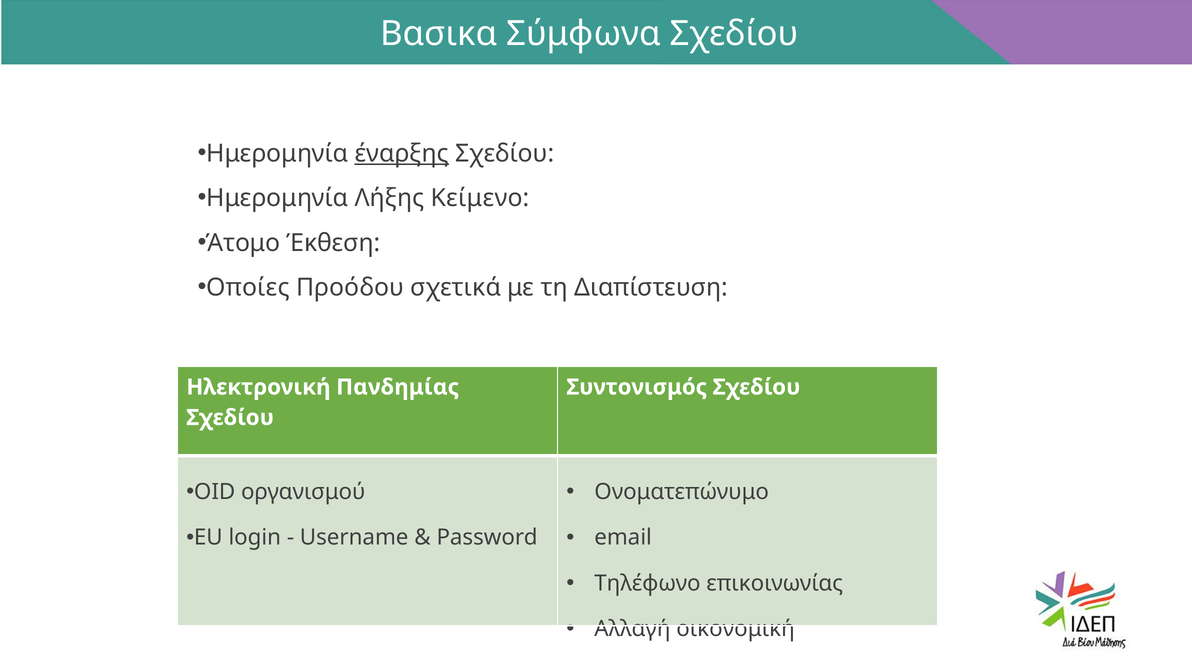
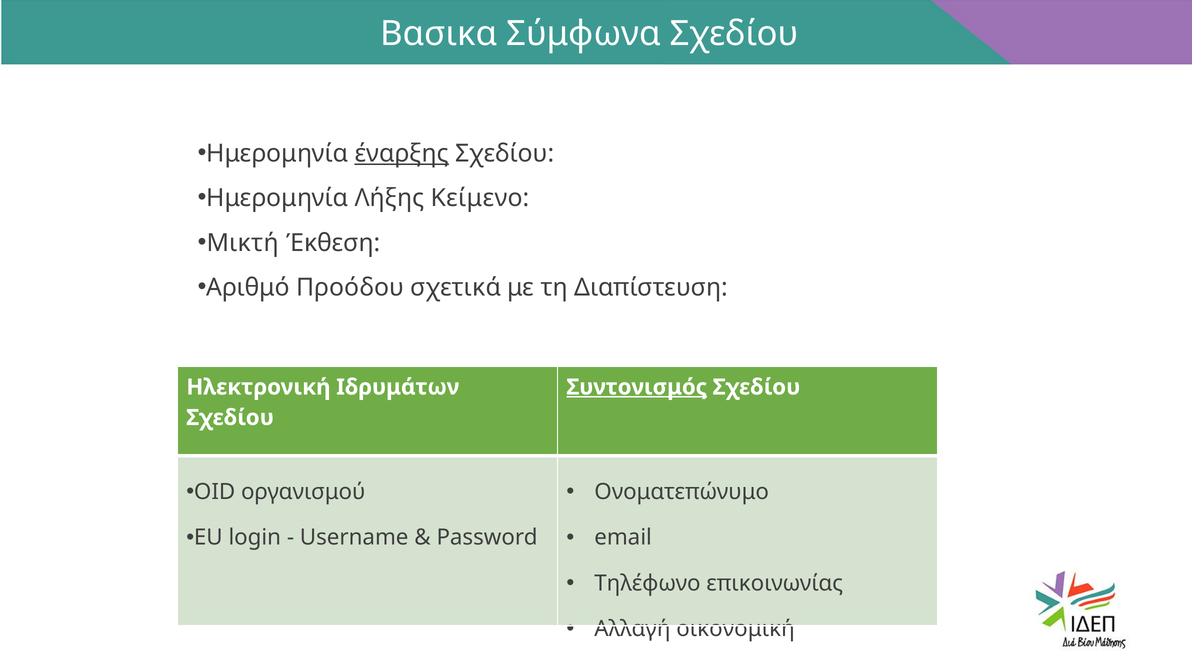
Άτομο: Άτομο -> Μικτή
Οποίες: Οποίες -> Αριθμό
Πανδημίας: Πανδημίας -> Ιδρυμάτων
Συντονισμός underline: none -> present
